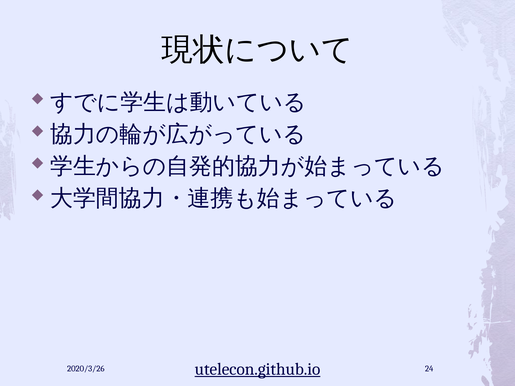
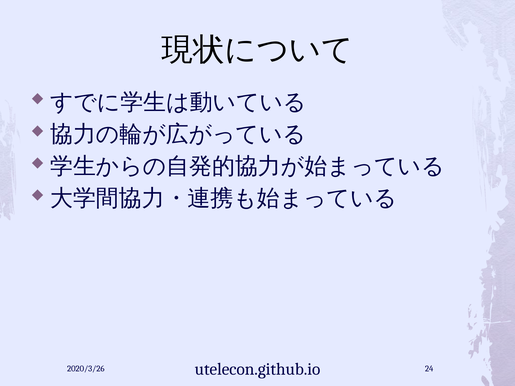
utelecon.github.io underline: present -> none
